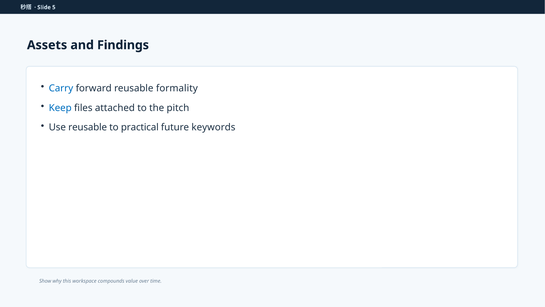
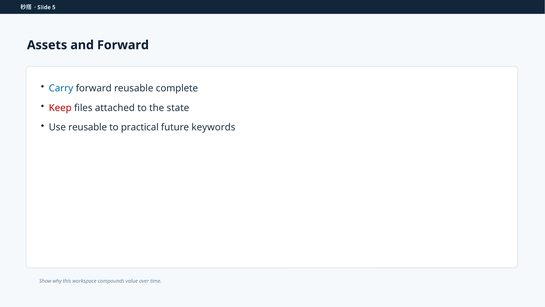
and Findings: Findings -> Forward
formality: formality -> complete
Keep colour: blue -> red
pitch: pitch -> state
